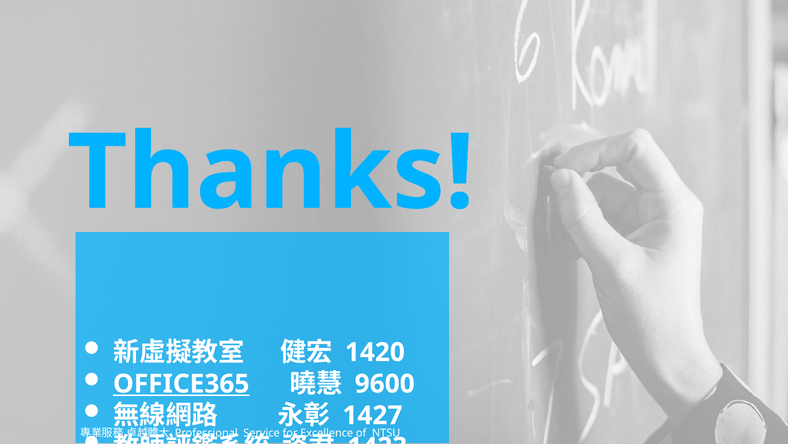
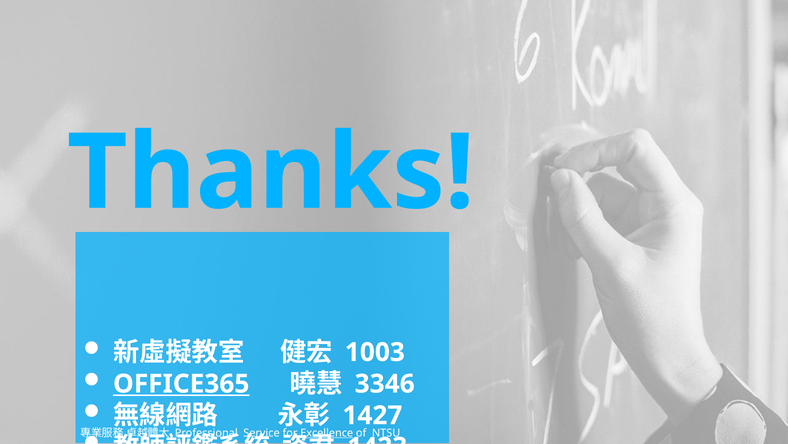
1420: 1420 -> 1003
9600: 9600 -> 3346
Excellence underline: none -> present
